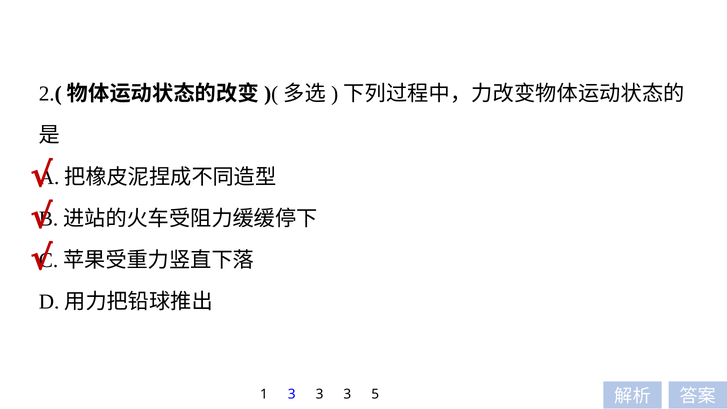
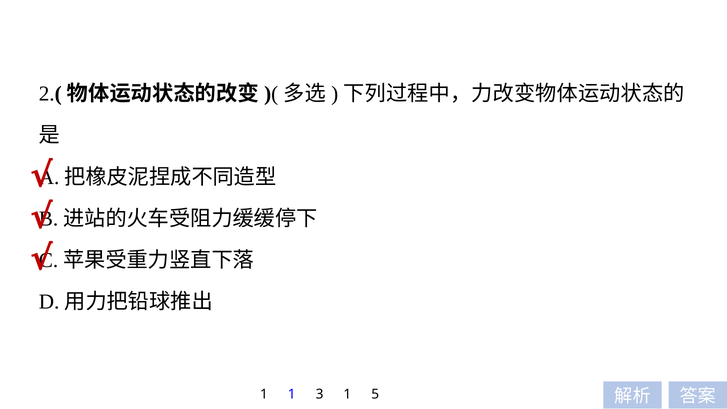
1 3: 3 -> 1
3 at (347, 394): 3 -> 1
